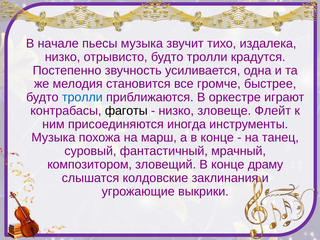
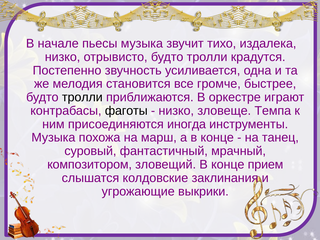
тролли at (82, 97) colour: blue -> black
Флейт: Флейт -> Темпа
драму: драму -> прием
